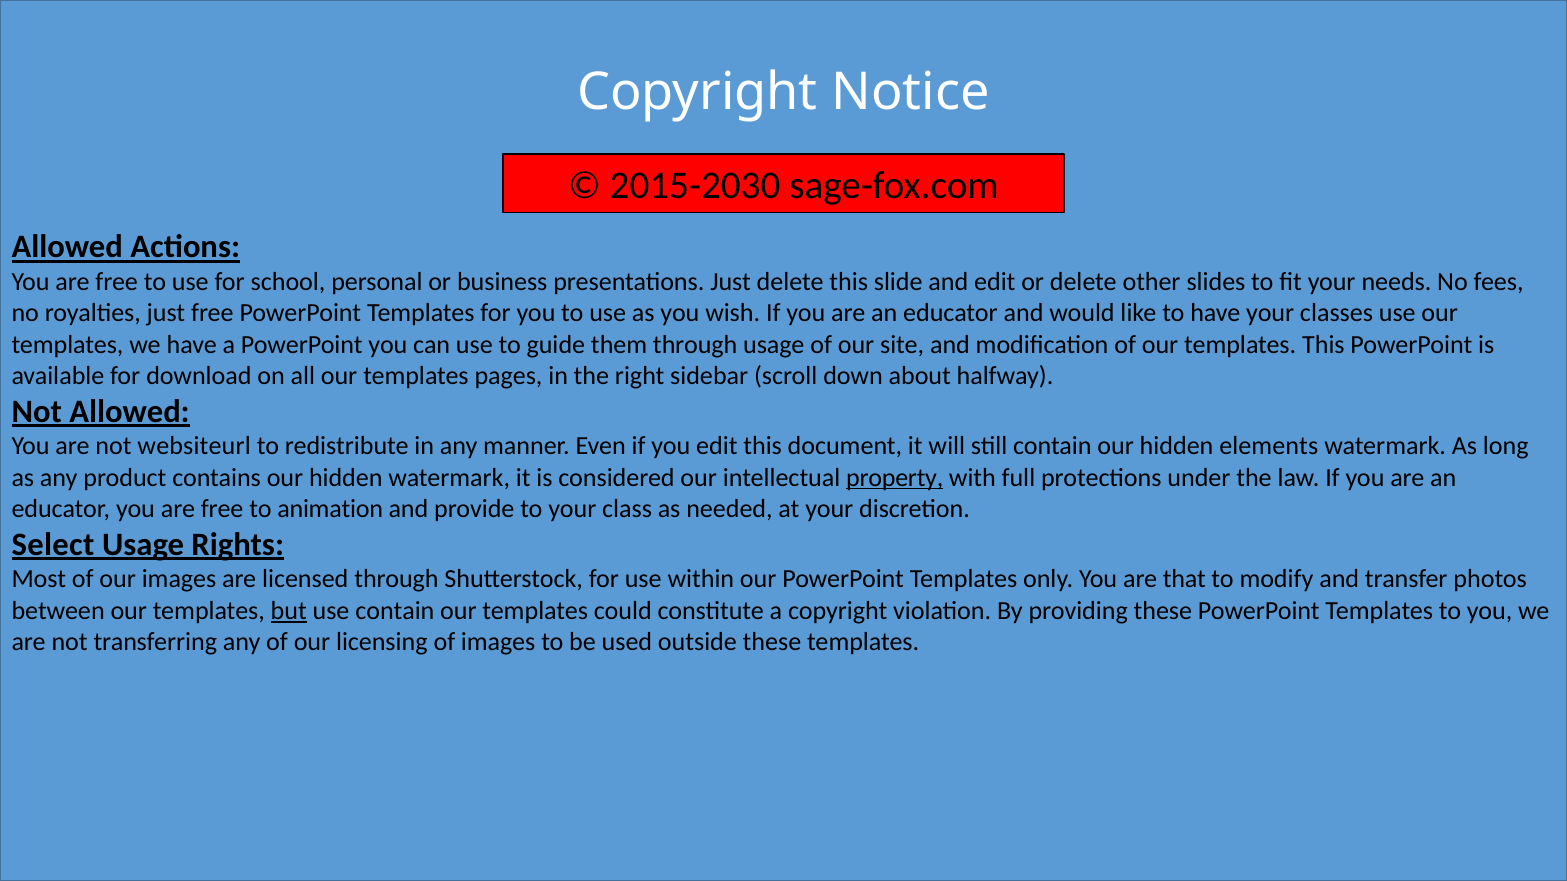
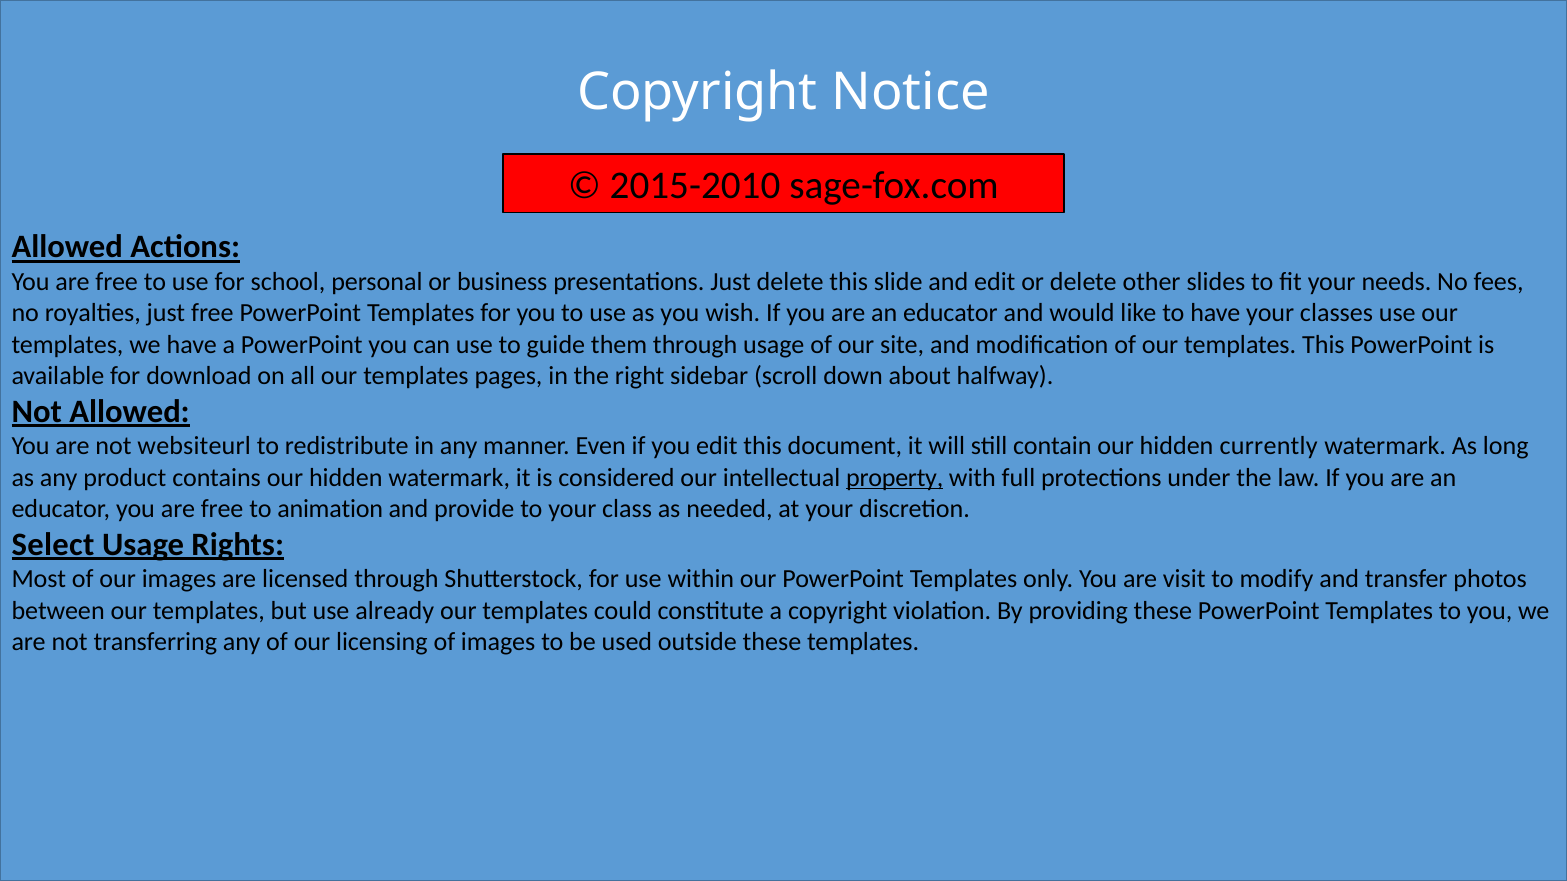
2015-2030: 2015-2030 -> 2015-2010
elements: elements -> currently
that: that -> visit
but underline: present -> none
use contain: contain -> already
